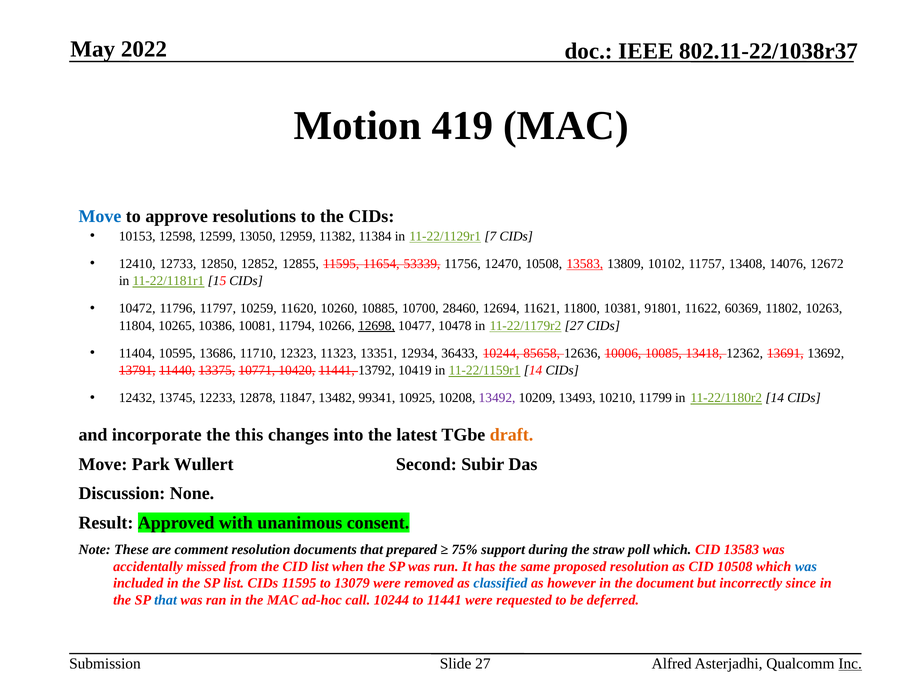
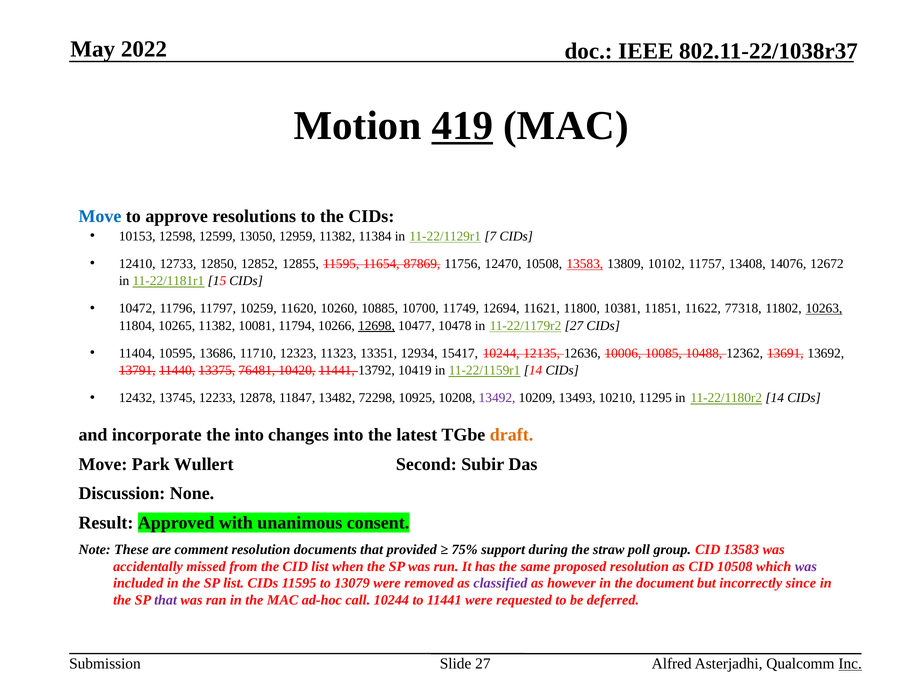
419 underline: none -> present
53339: 53339 -> 87869
28460: 28460 -> 11749
91801: 91801 -> 11851
60369: 60369 -> 77318
10263 underline: none -> present
10265 10386: 10386 -> 11382
36433: 36433 -> 15417
85658: 85658 -> 12135
13418: 13418 -> 10488
10771: 10771 -> 76481
99341: 99341 -> 72298
11799: 11799 -> 11295
the this: this -> into
prepared: prepared -> provided
poll which: which -> group
was at (806, 567) colour: blue -> purple
classified colour: blue -> purple
that at (166, 600) colour: blue -> purple
